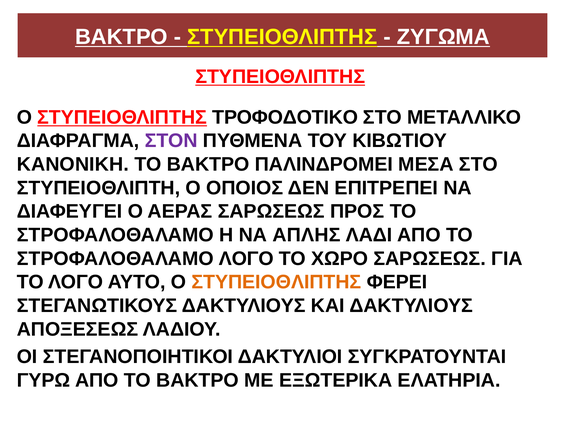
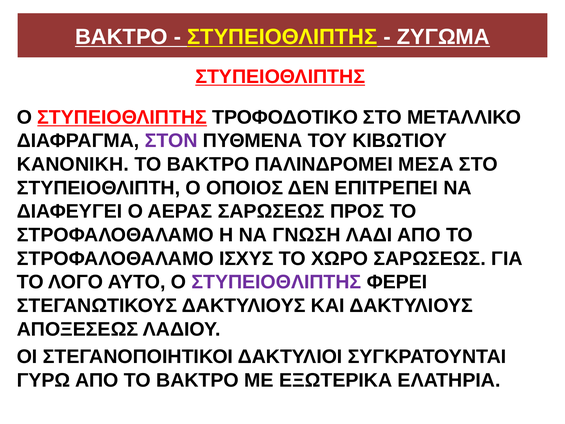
ΑΠΛΗΣ: ΑΠΛΗΣ -> ΓΝΩΣΗ
ΣΤΡΟΦΑΛΟΘΑΛΑΜΟ ΛΟΓΟ: ΛΟΓΟ -> ΙΣΧΥΣ
ΣΤΥΠΕΙΟΘΛΙΠΤΗΣ at (276, 282) colour: orange -> purple
